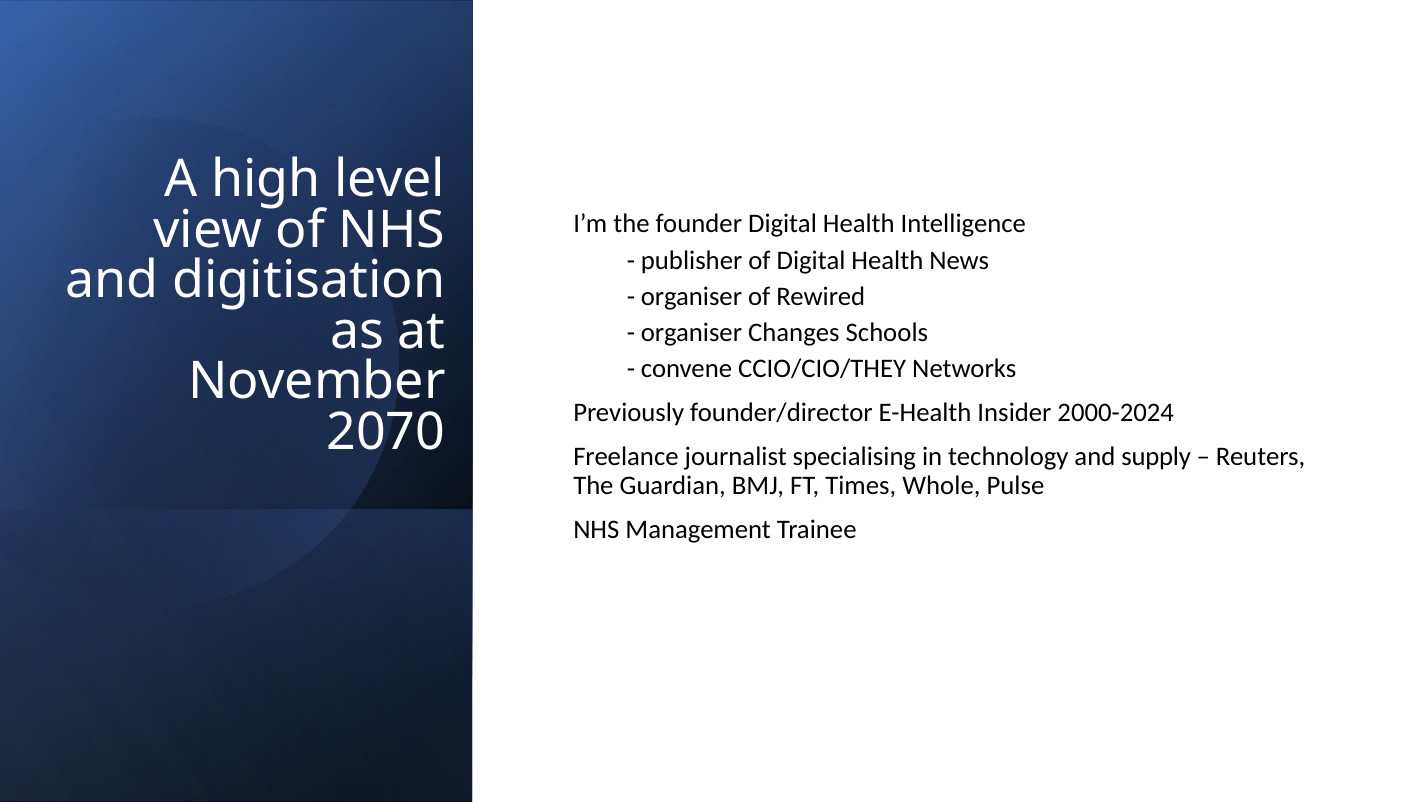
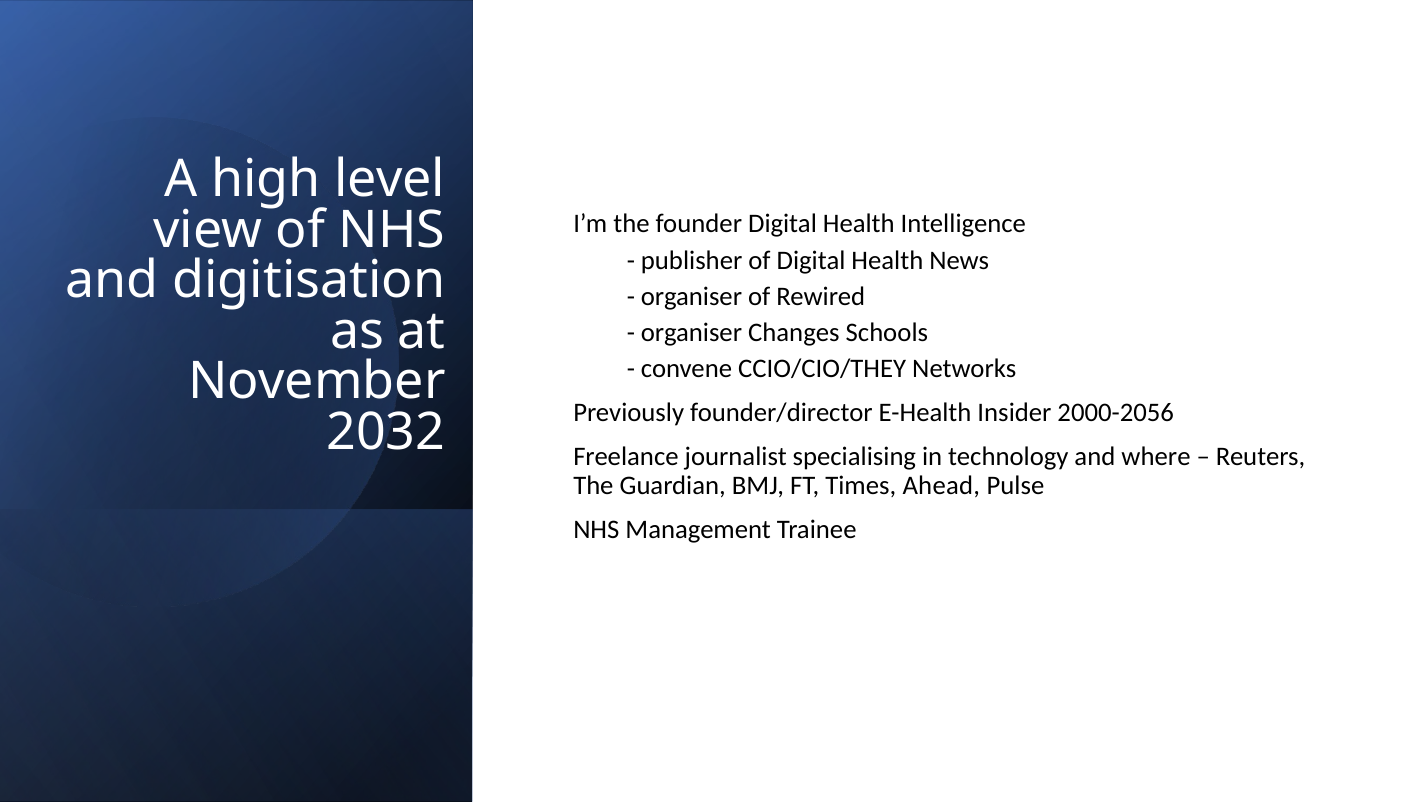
2000-2024: 2000-2024 -> 2000-2056
2070: 2070 -> 2032
supply: supply -> where
Whole: Whole -> Ahead
